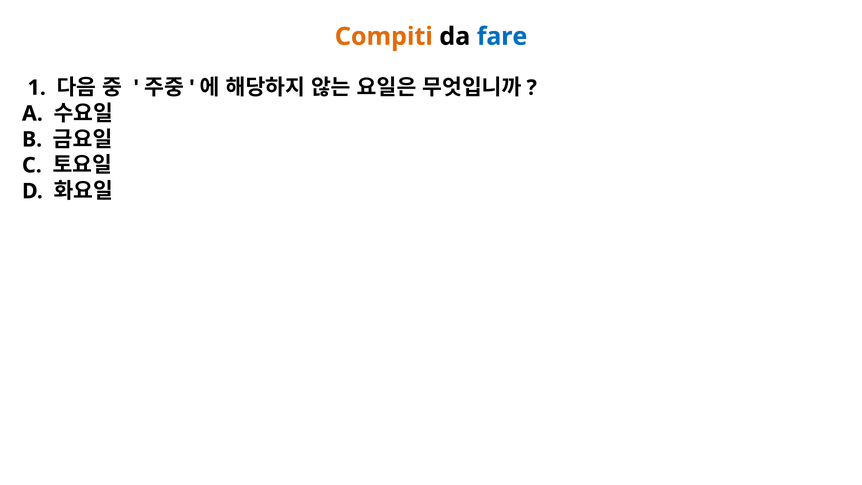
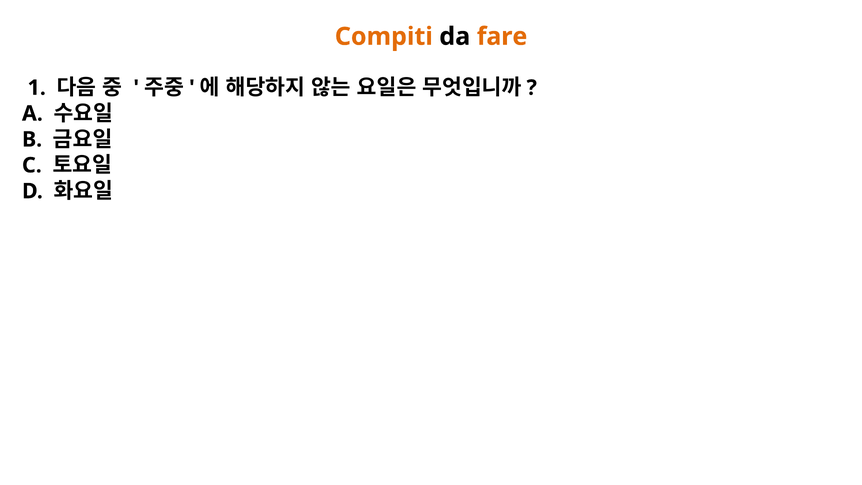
fare colour: blue -> orange
